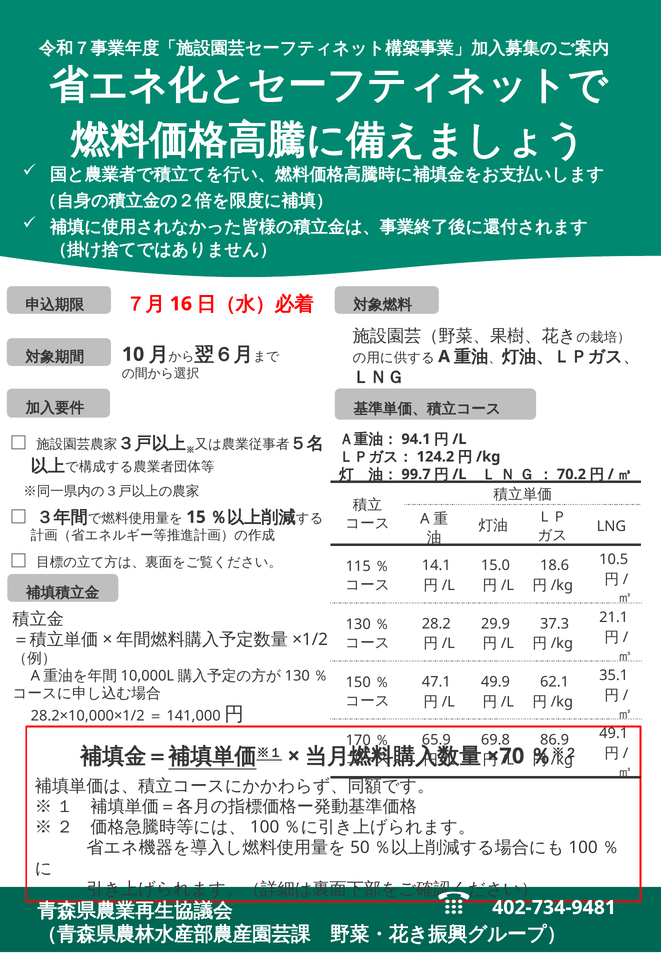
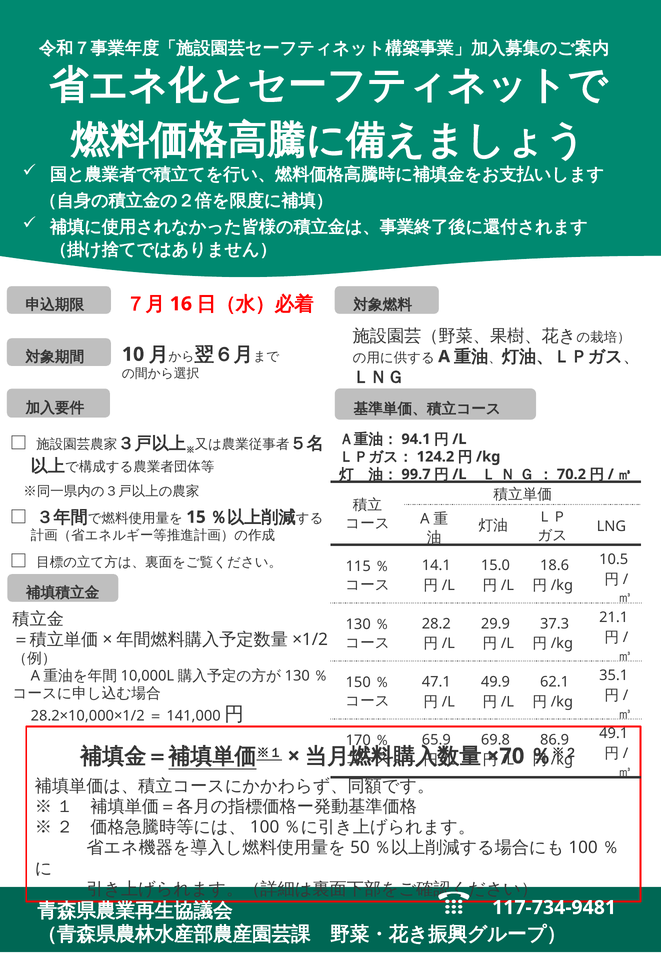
402-734-9481: 402-734-9481 -> 117-734-9481
